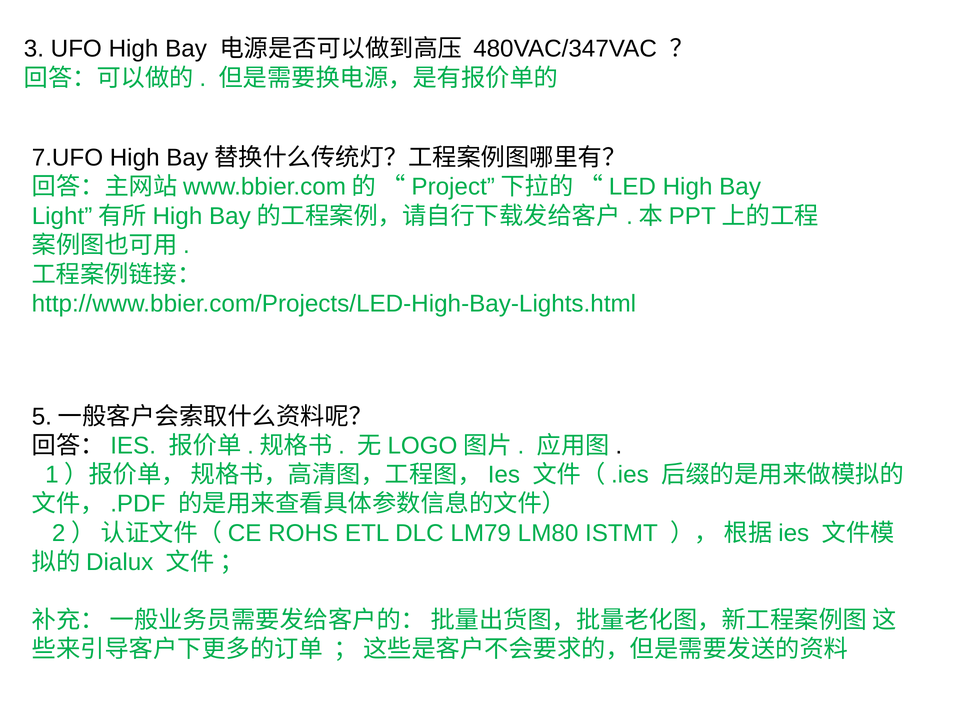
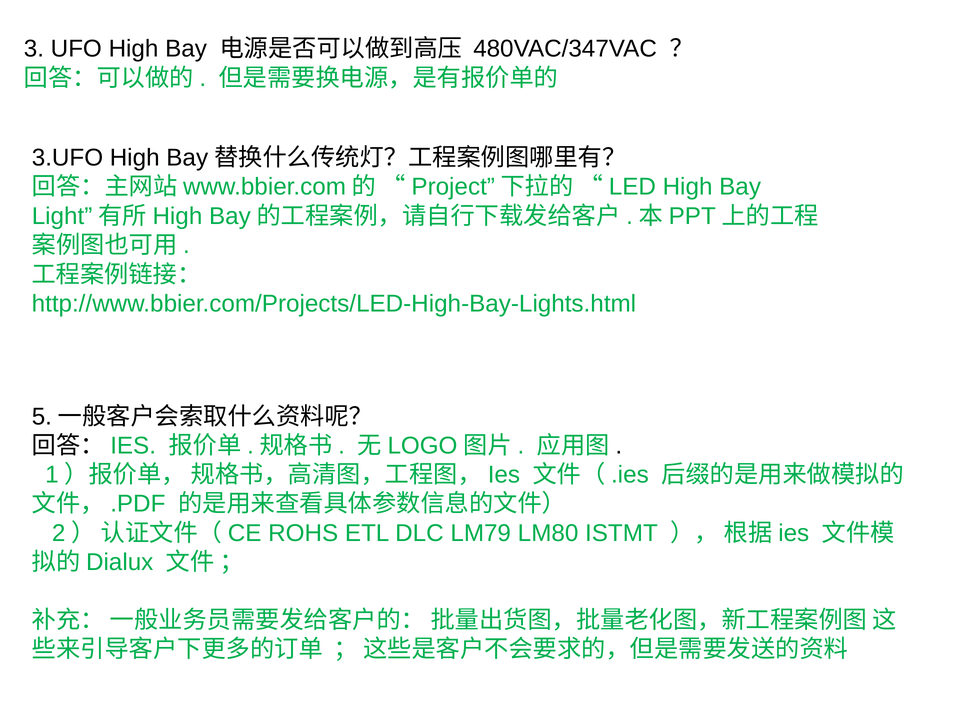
7.UFO: 7.UFO -> 3.UFO
